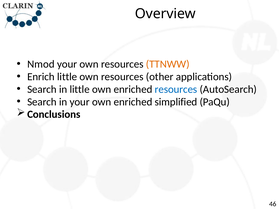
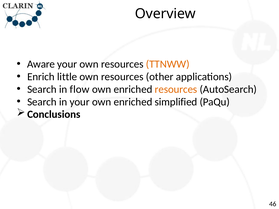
Nmod: Nmod -> Aware
in little: little -> flow
resources at (176, 89) colour: blue -> orange
